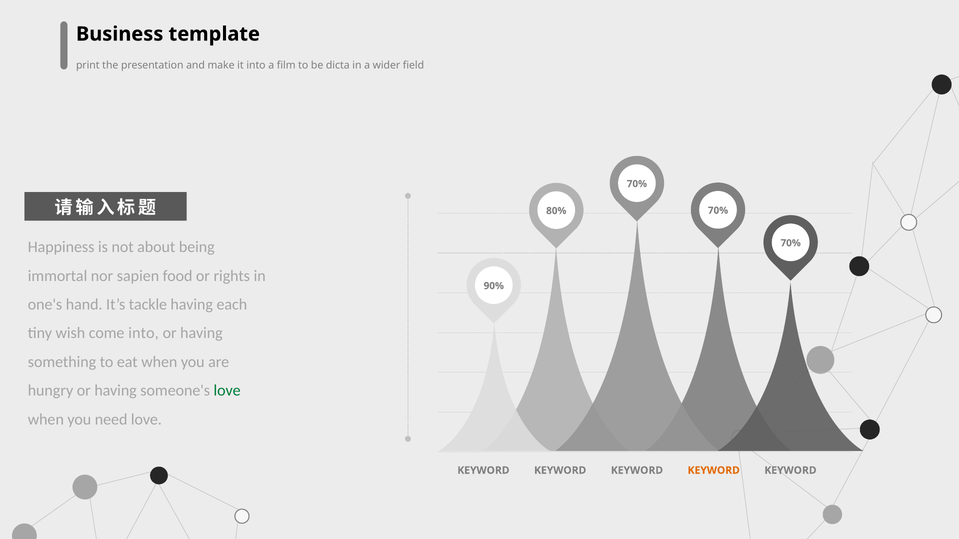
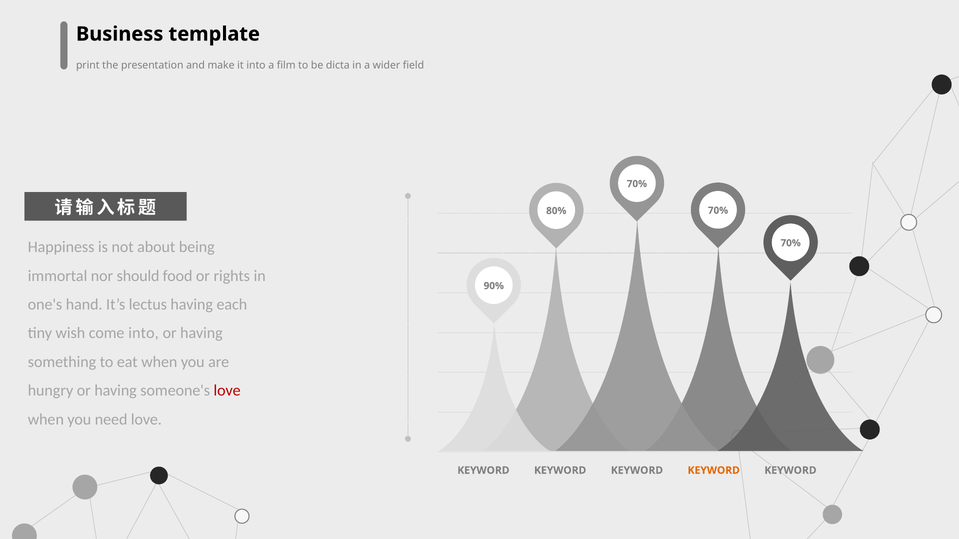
sapien: sapien -> should
tackle: tackle -> lectus
love at (227, 391) colour: green -> red
